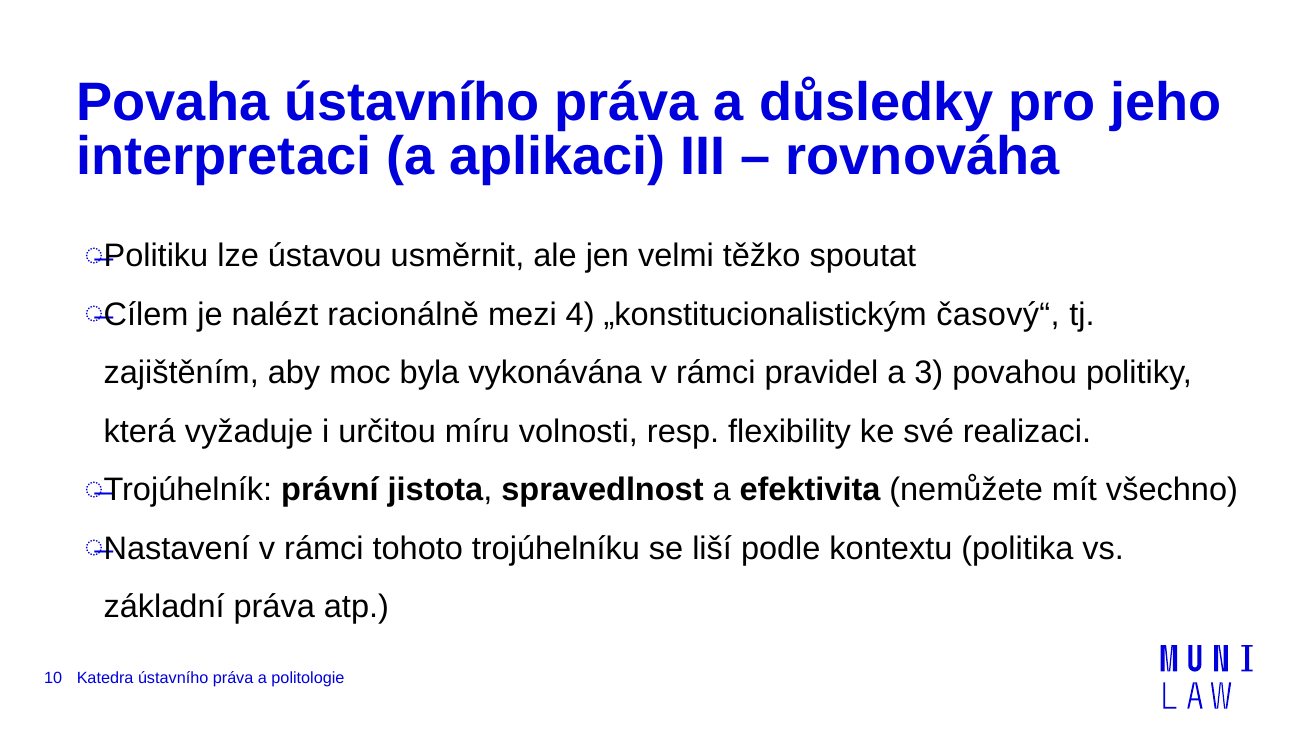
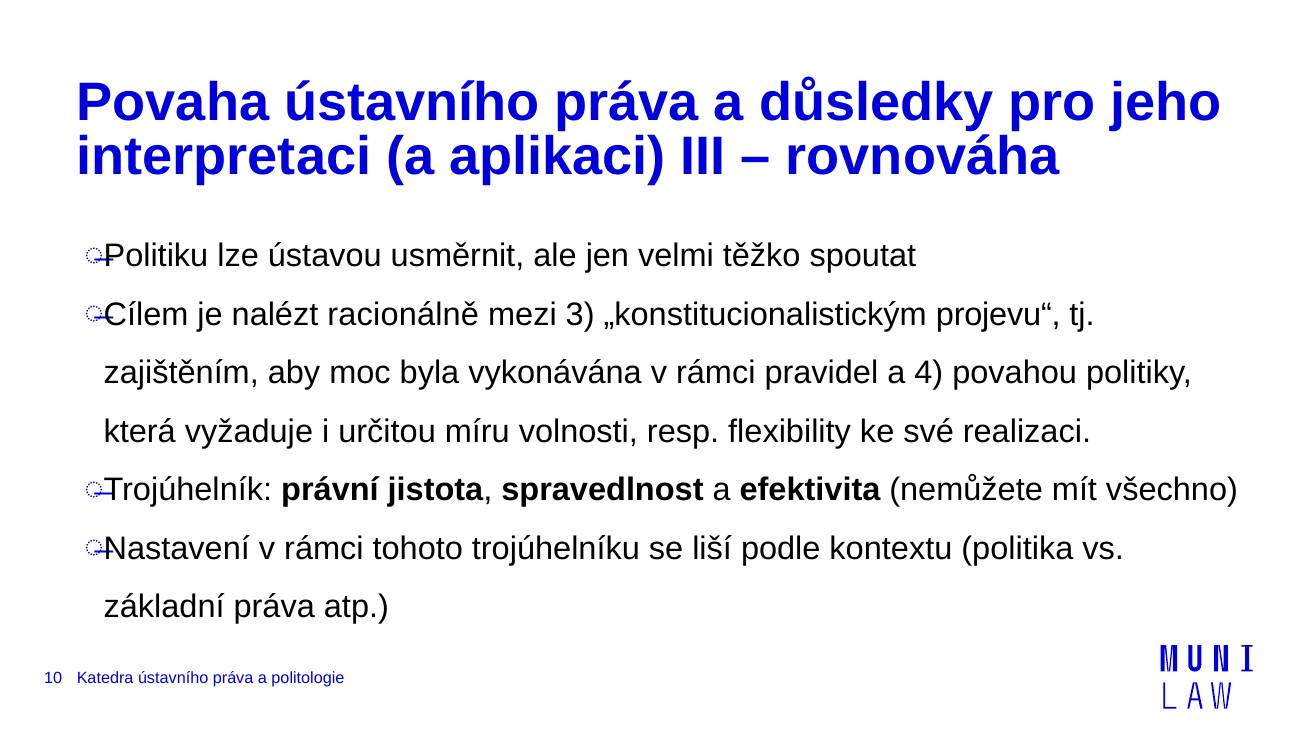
4: 4 -> 3
časový“: časový“ -> projevu“
3: 3 -> 4
